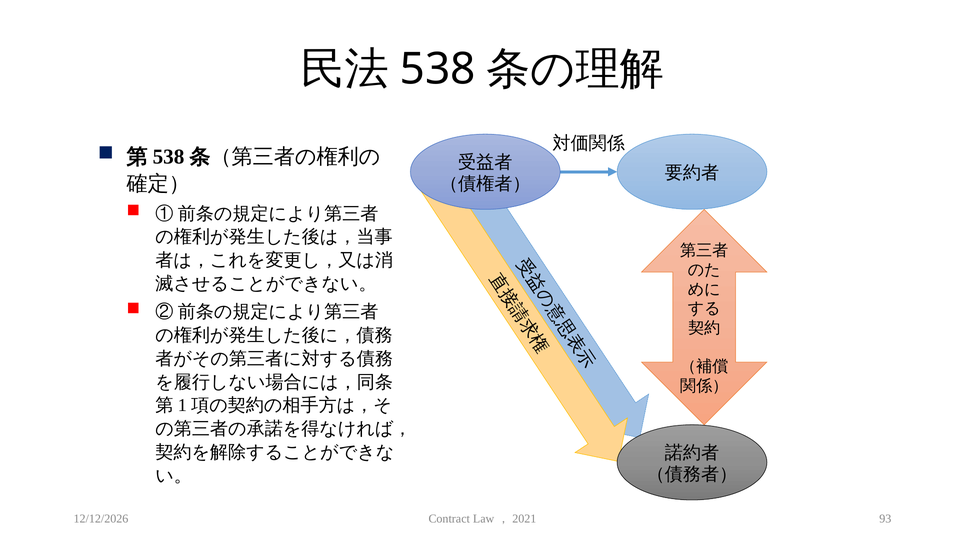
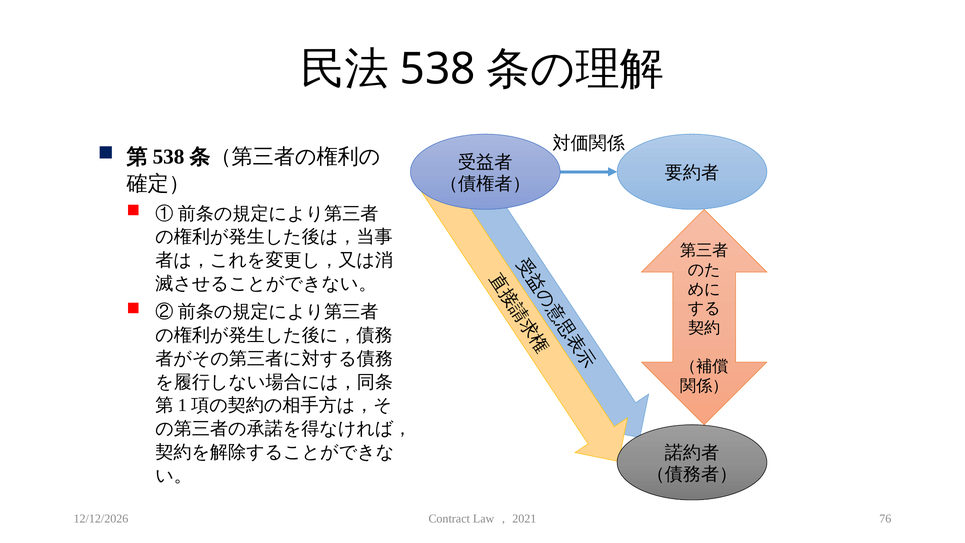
93: 93 -> 76
